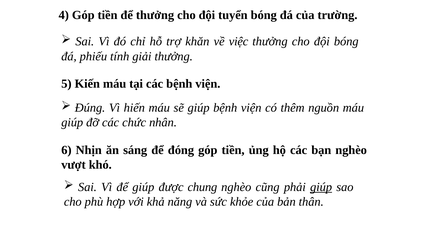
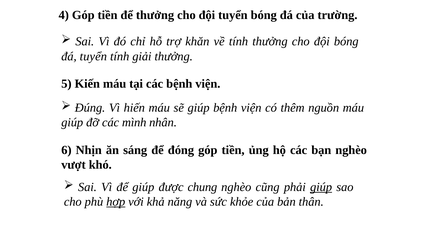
về việc: việc -> tính
đá phiếu: phiếu -> tuyển
chức: chức -> mình
hợp underline: none -> present
